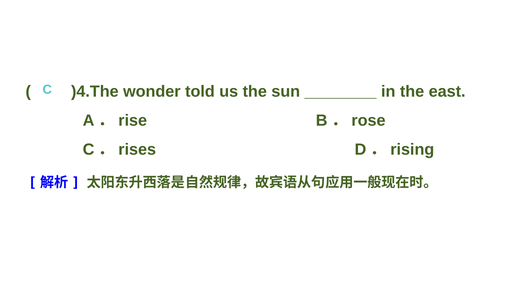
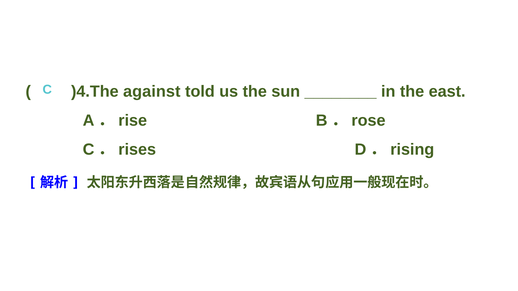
wonder: wonder -> against
